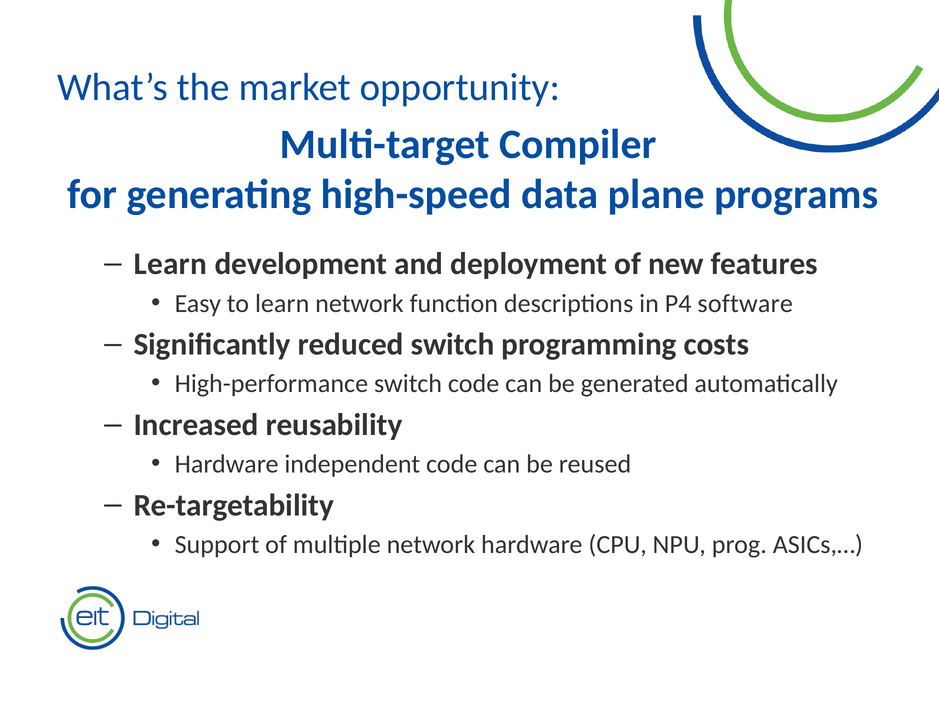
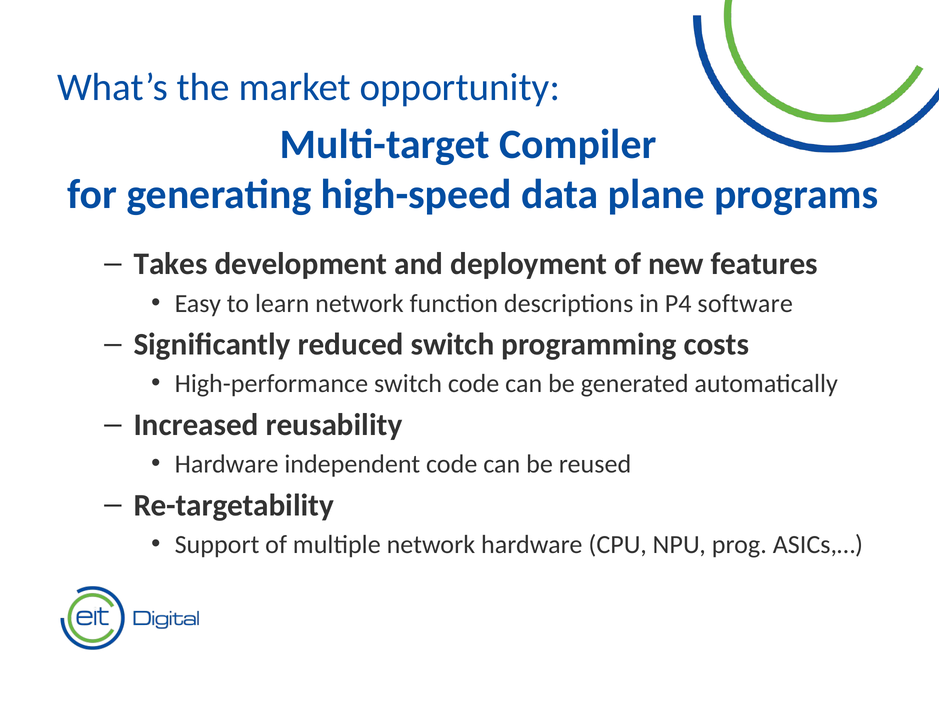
Learn at (170, 264): Learn -> Takes
